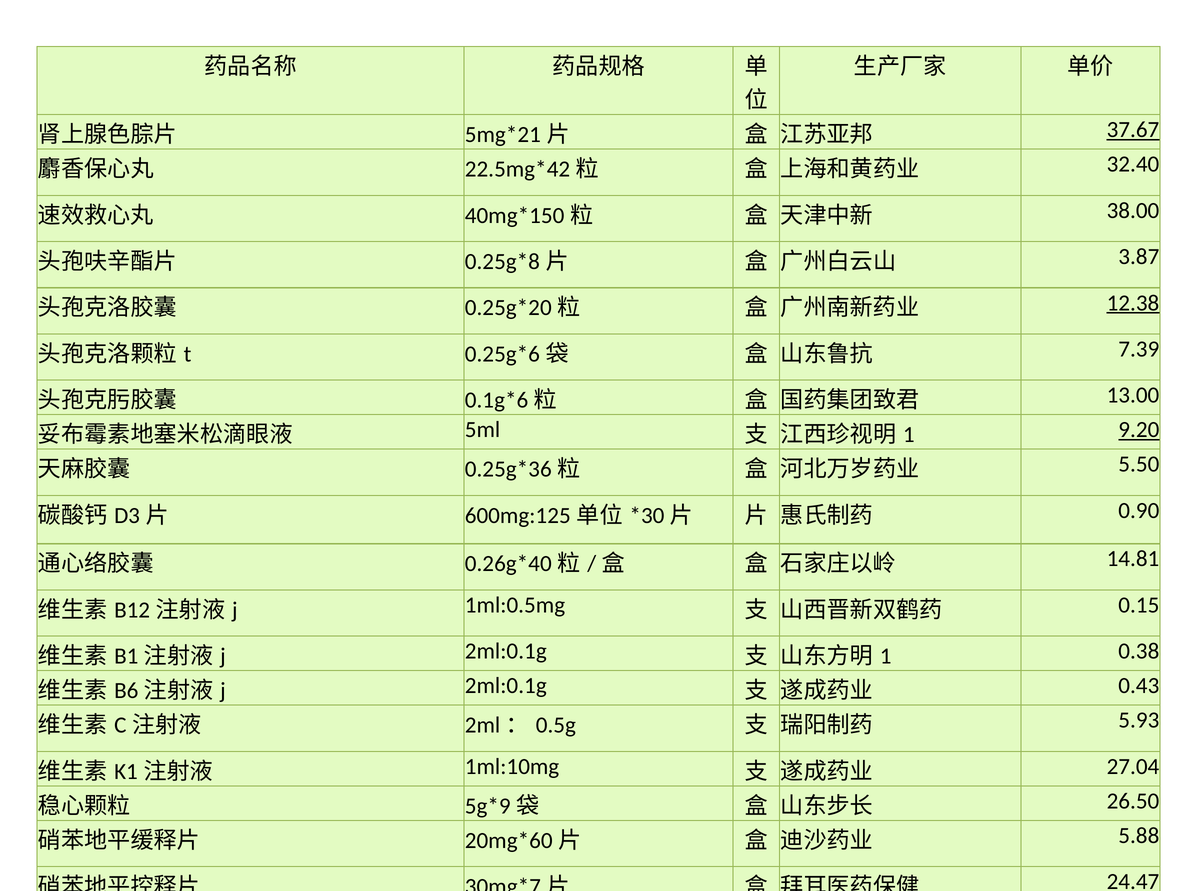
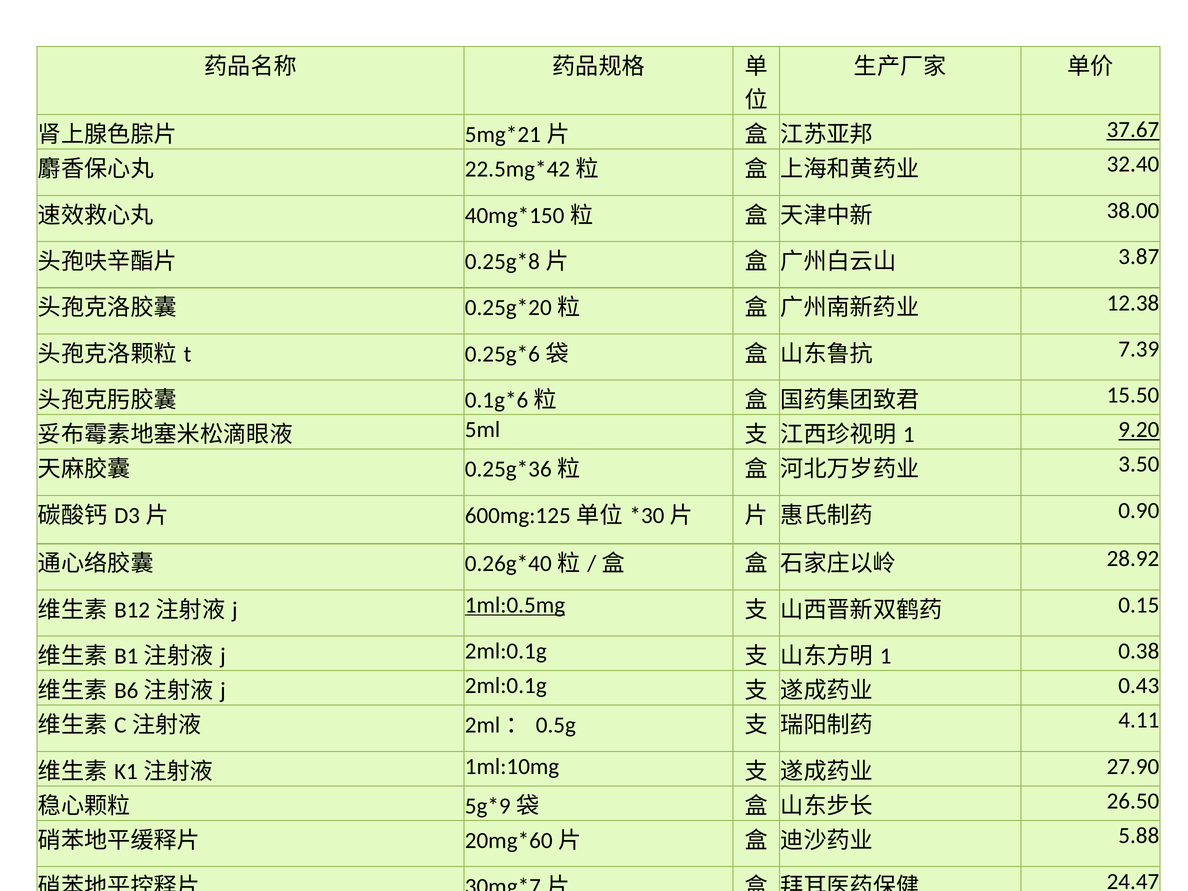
12.38 underline: present -> none
13.00: 13.00 -> 15.50
5.50: 5.50 -> 3.50
14.81: 14.81 -> 28.92
1ml:0.5mg underline: none -> present
5.93: 5.93 -> 4.11
27.04: 27.04 -> 27.90
